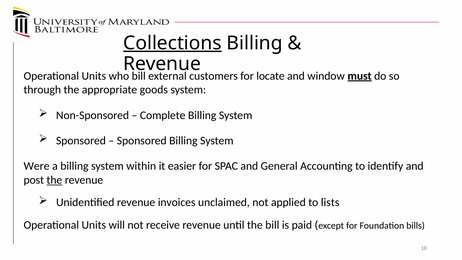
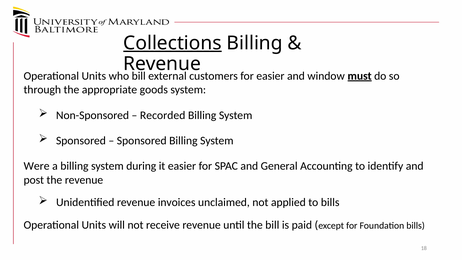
for locate: locate -> easier
Complete: Complete -> Recorded
within: within -> during
the at (54, 180) underline: present -> none
to lists: lists -> bills
